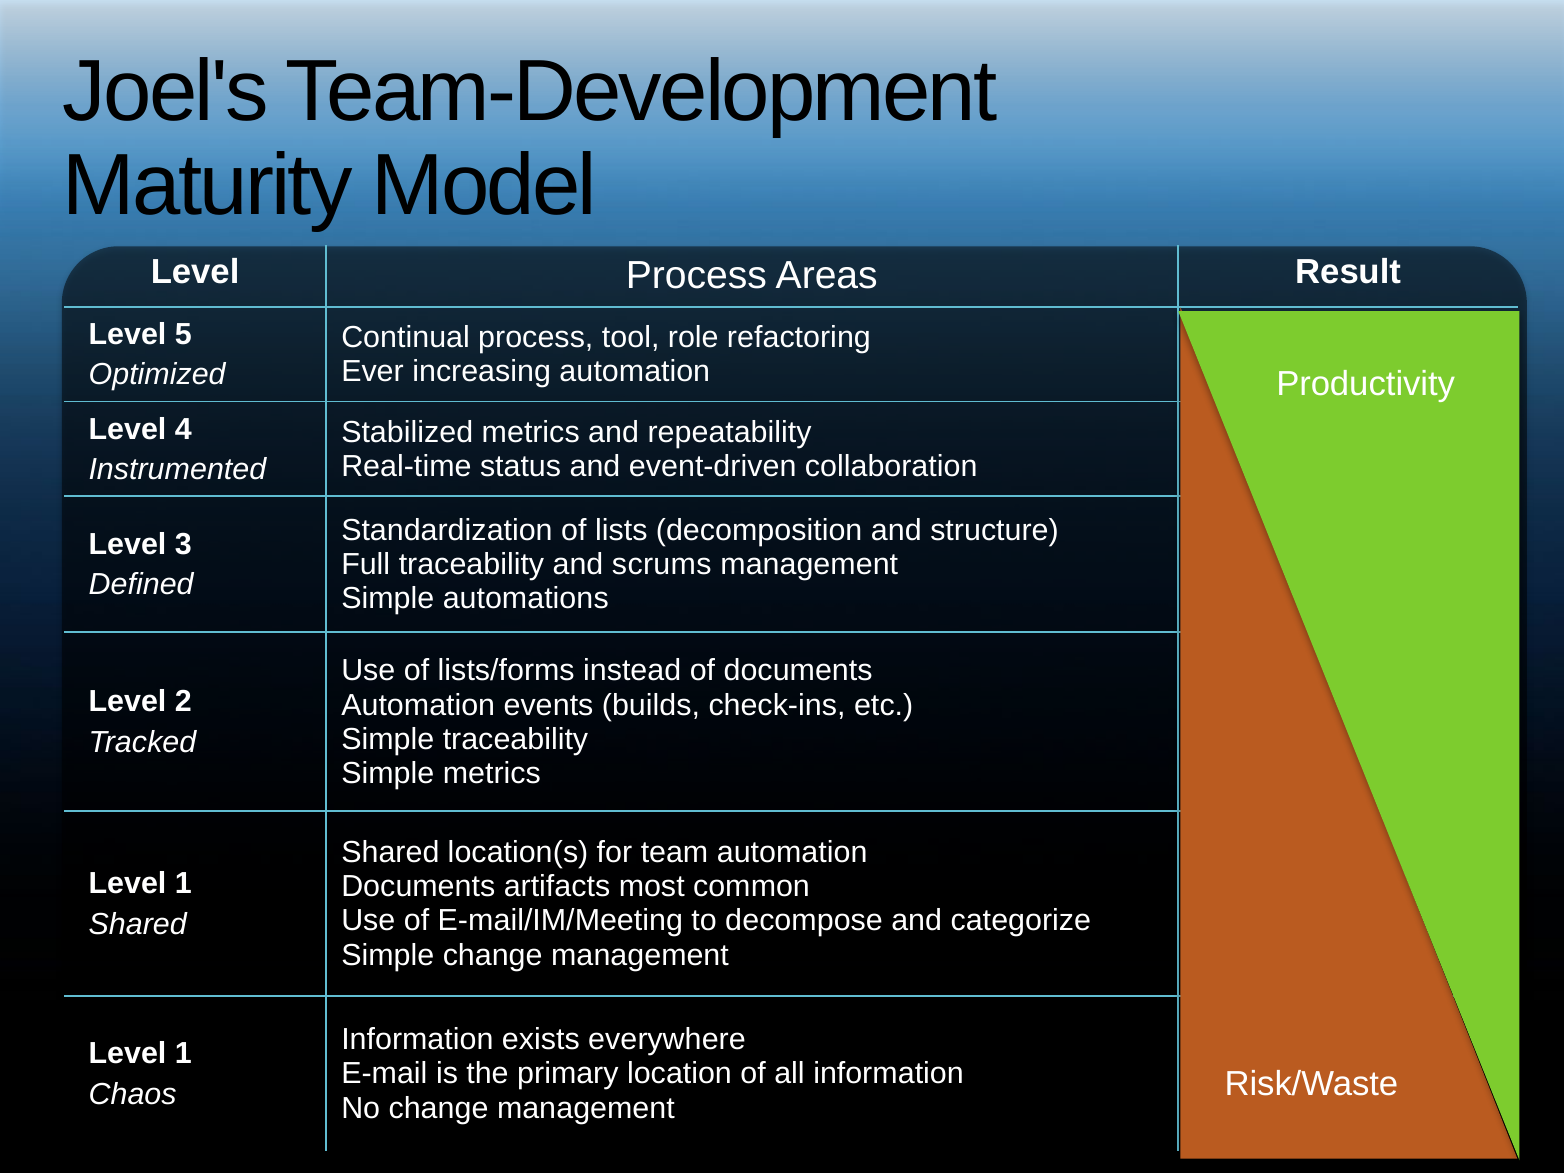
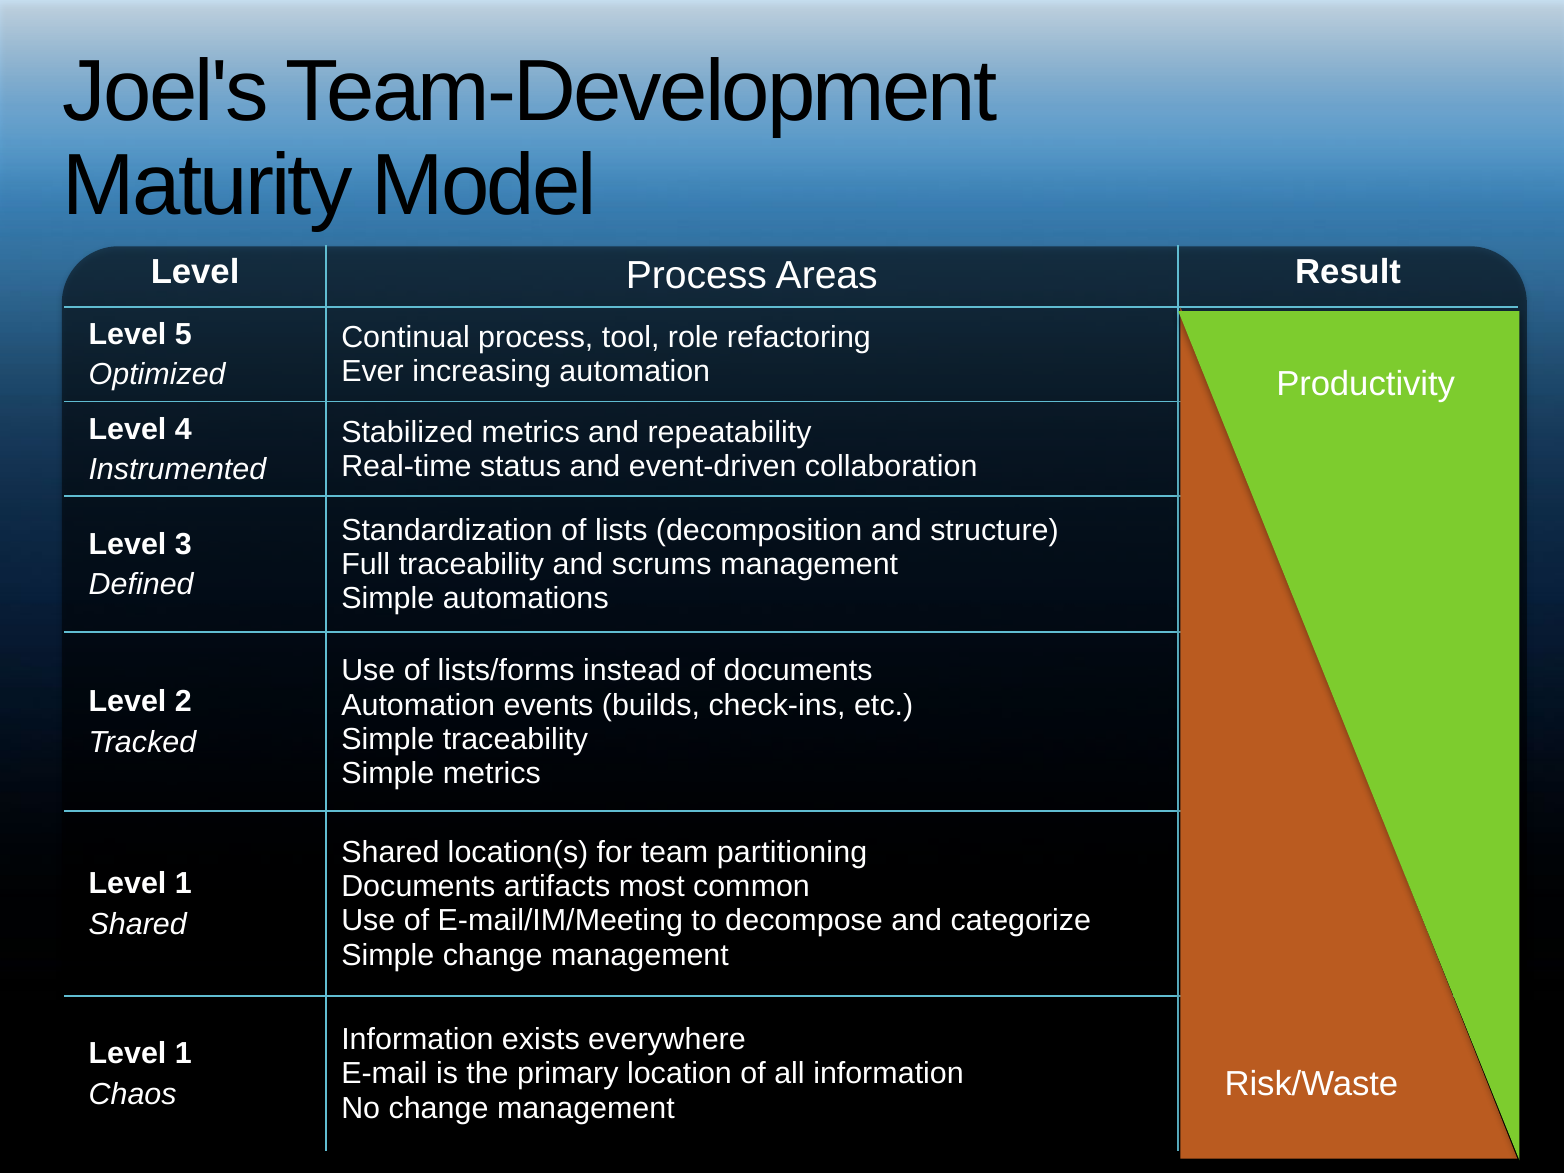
team automation: automation -> partitioning
